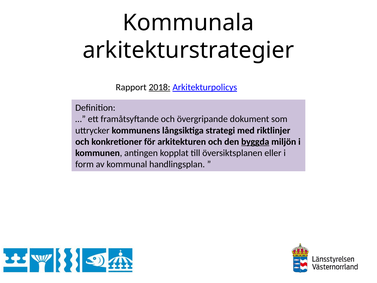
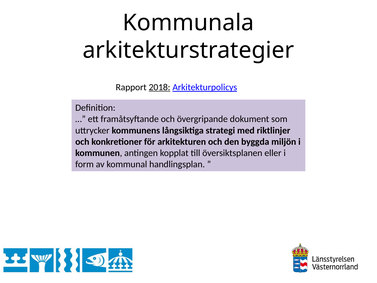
byggda underline: present -> none
